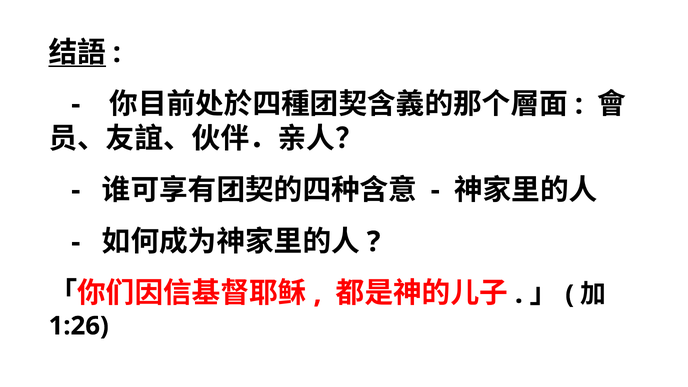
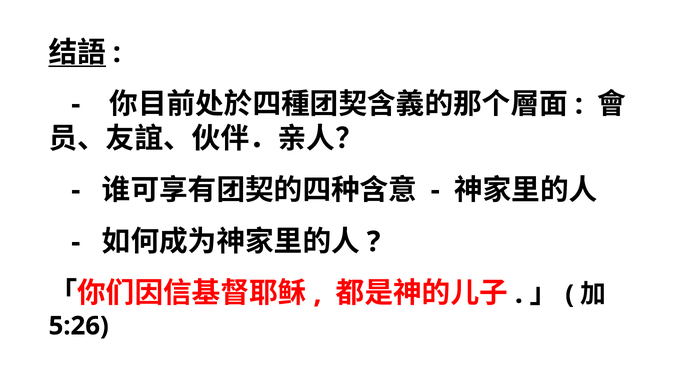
1:26: 1:26 -> 5:26
